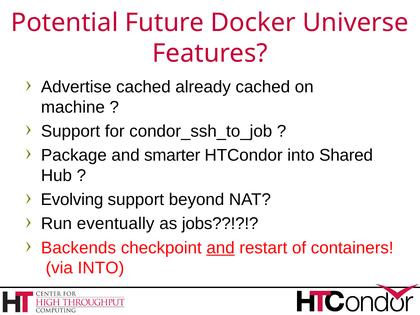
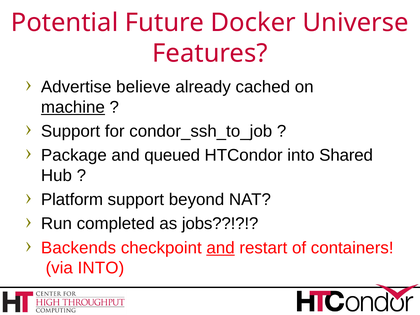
Advertise cached: cached -> believe
machine underline: none -> present
smarter: smarter -> queued
Evolving: Evolving -> Platform
eventually: eventually -> completed
